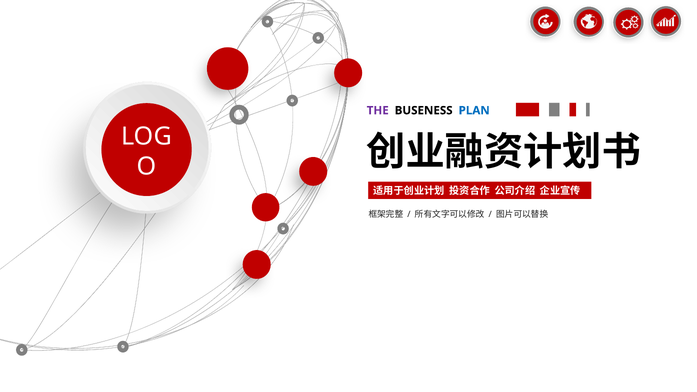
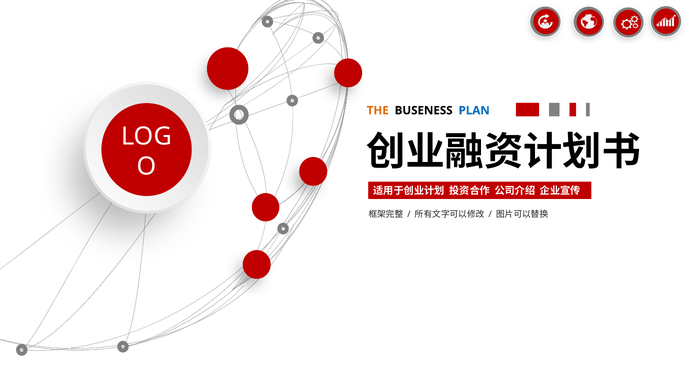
THE colour: purple -> orange
